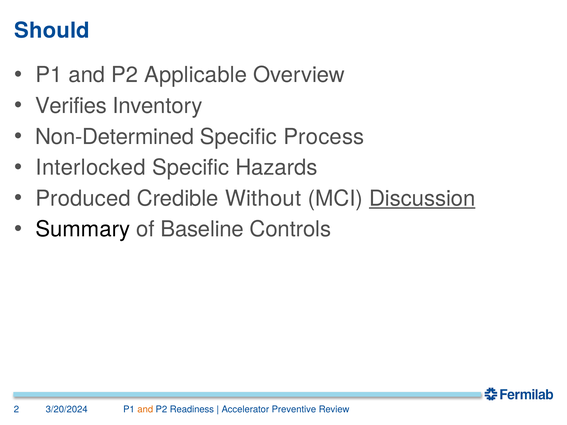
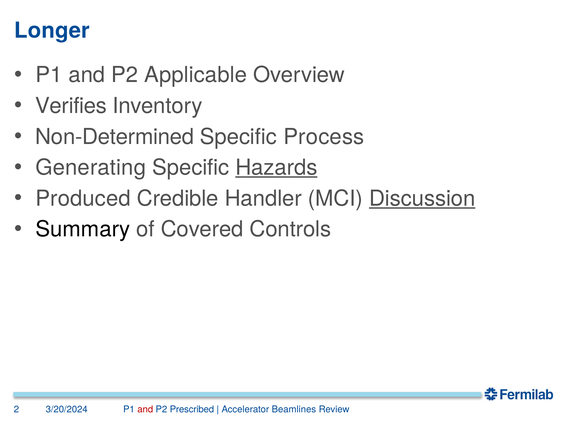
Should: Should -> Longer
Interlocked: Interlocked -> Generating
Hazards underline: none -> present
Without: Without -> Handler
Baseline: Baseline -> Covered
and at (145, 410) colour: orange -> red
Readiness: Readiness -> Prescribed
Preventive: Preventive -> Beamlines
